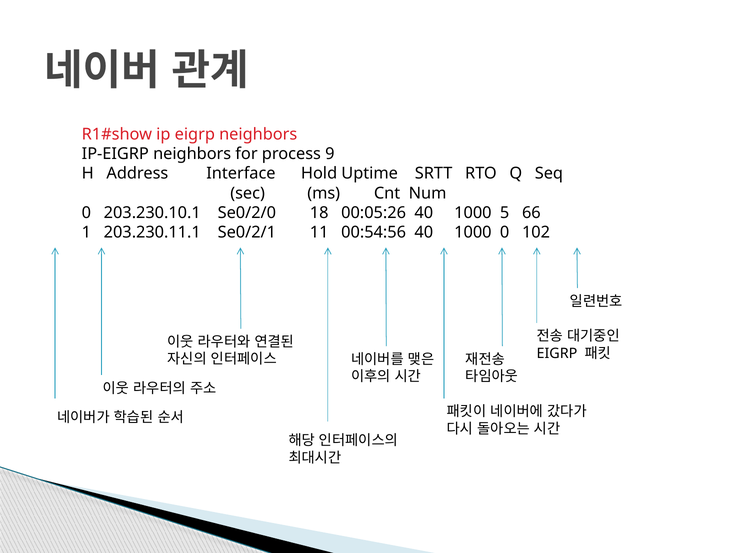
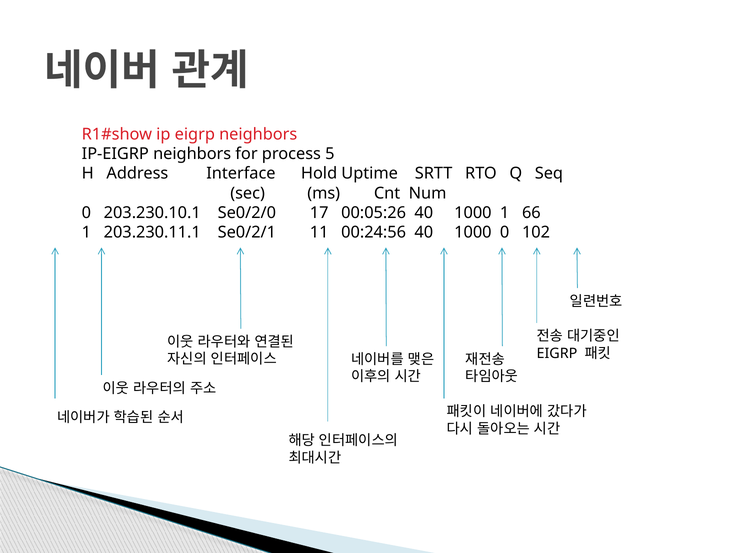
9: 9 -> 5
18: 18 -> 17
1000 5: 5 -> 1
00:54:56: 00:54:56 -> 00:24:56
